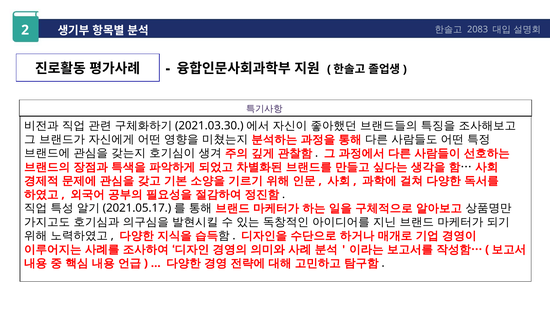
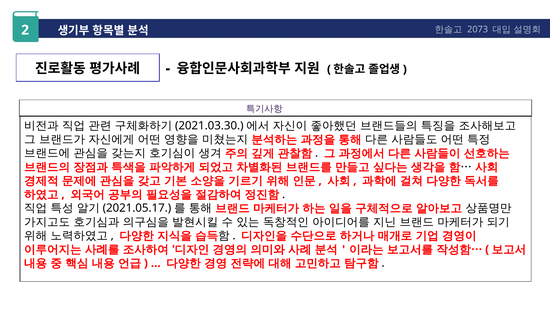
2083: 2083 -> 2073
